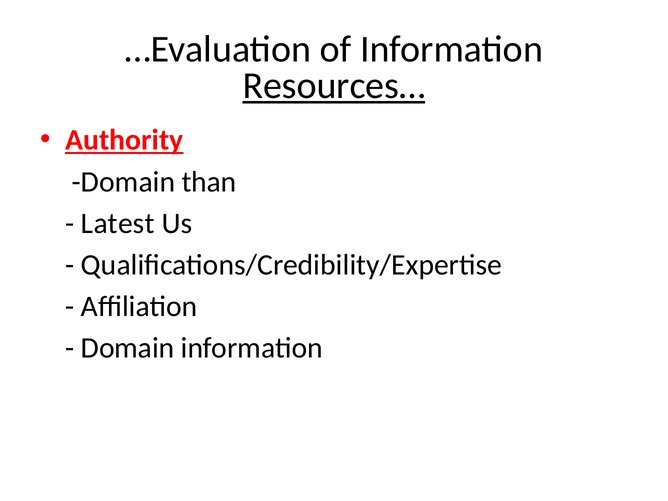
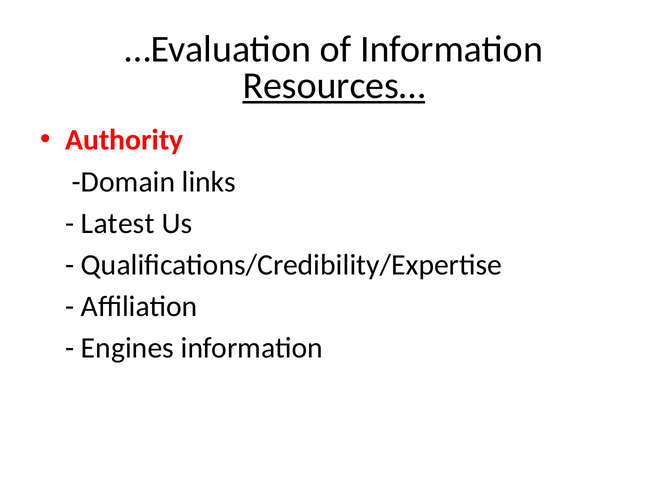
Authority underline: present -> none
than: than -> links
Domain at (128, 348): Domain -> Engines
